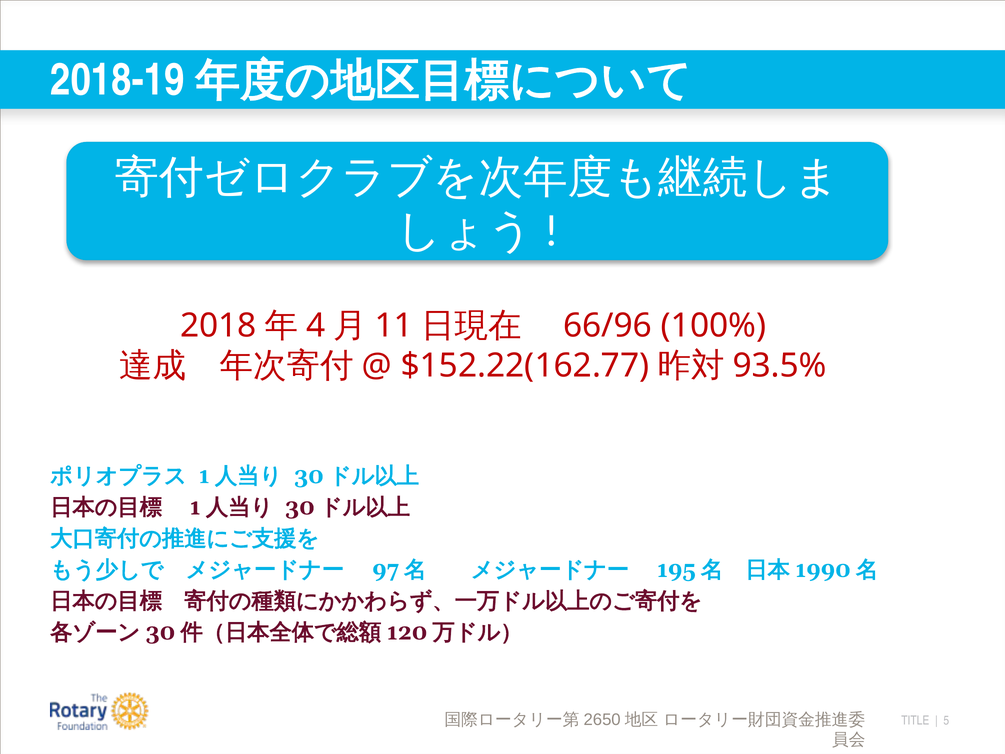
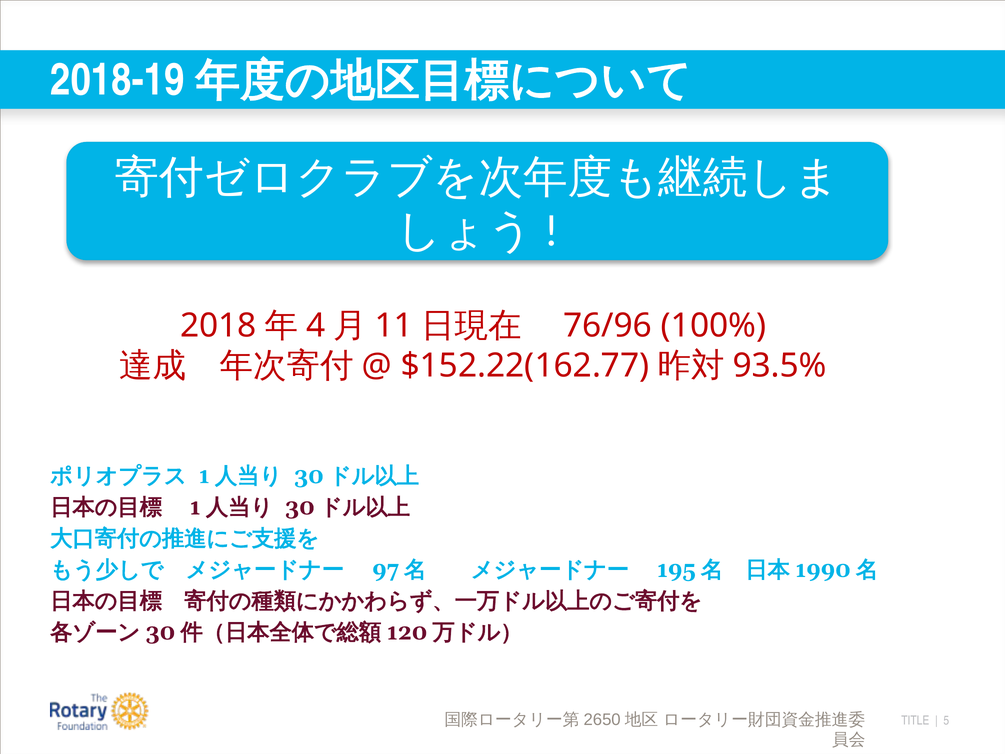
66/96: 66/96 -> 76/96
